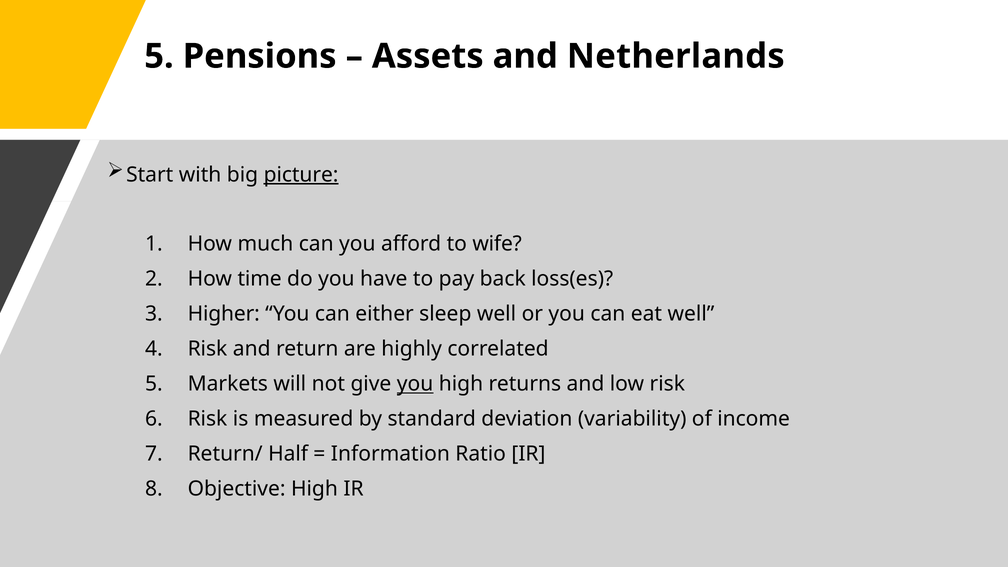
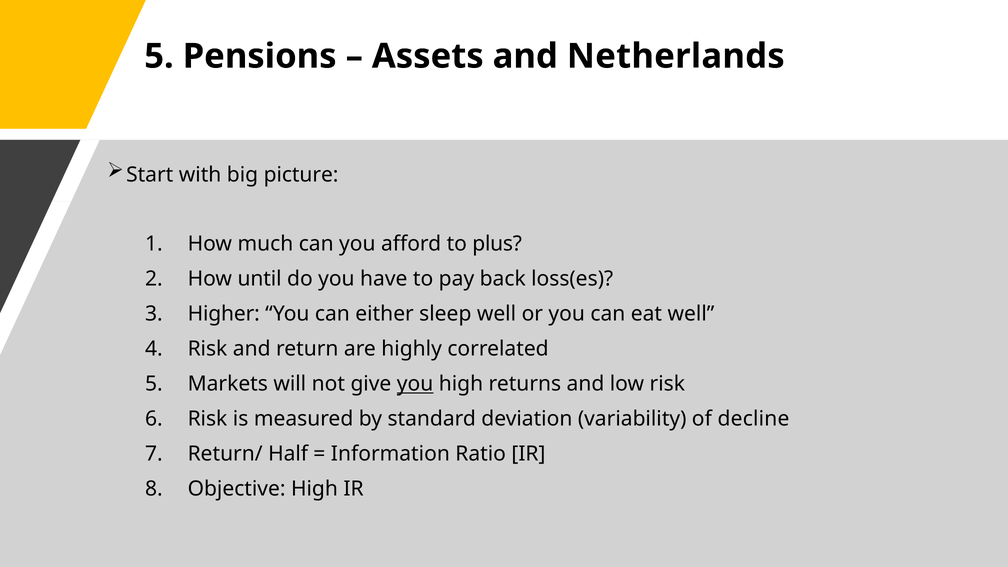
picture underline: present -> none
wife: wife -> plus
time: time -> until
income: income -> decline
